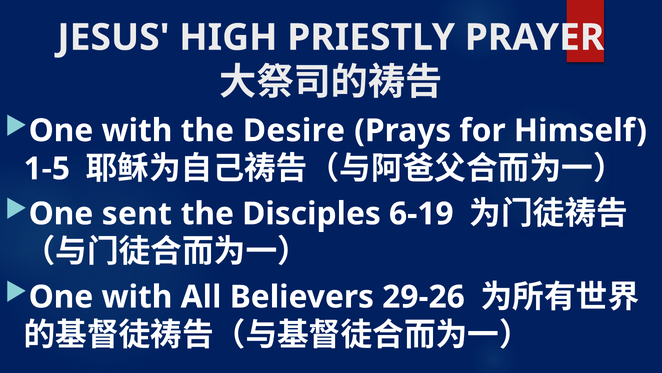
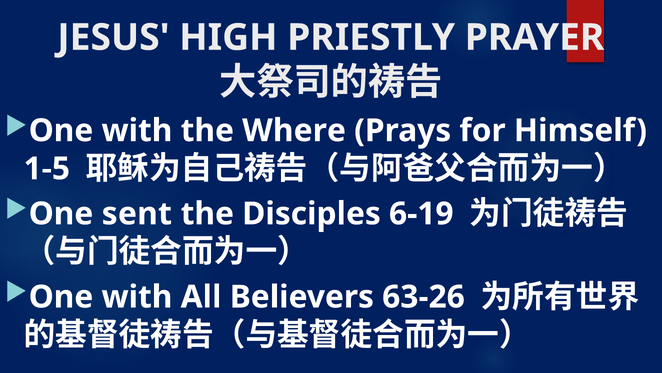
Desire: Desire -> Where
29-26: 29-26 -> 63-26
